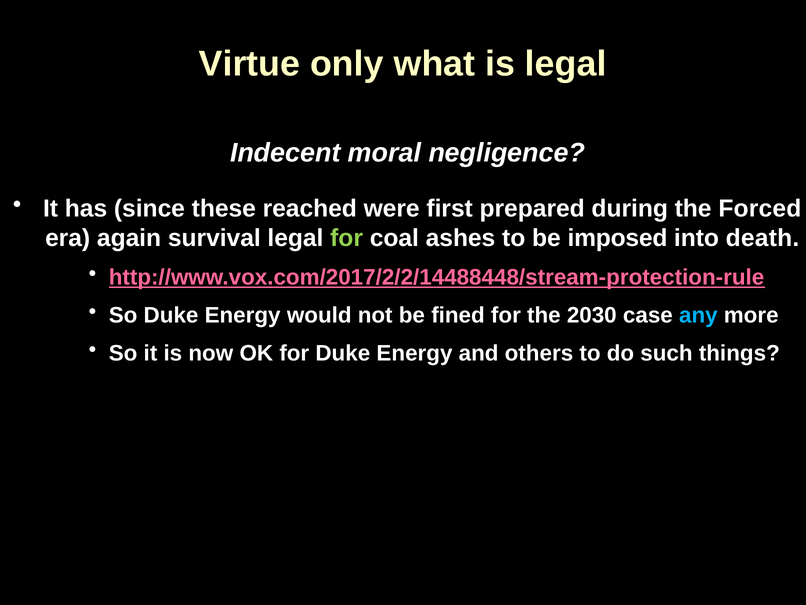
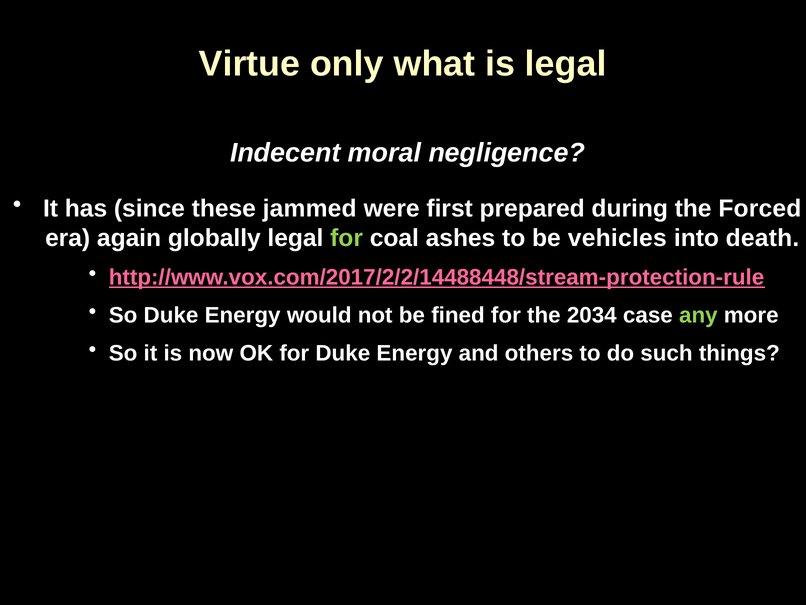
reached: reached -> jammed
survival: survival -> globally
imposed: imposed -> vehicles
2030: 2030 -> 2034
any colour: light blue -> light green
